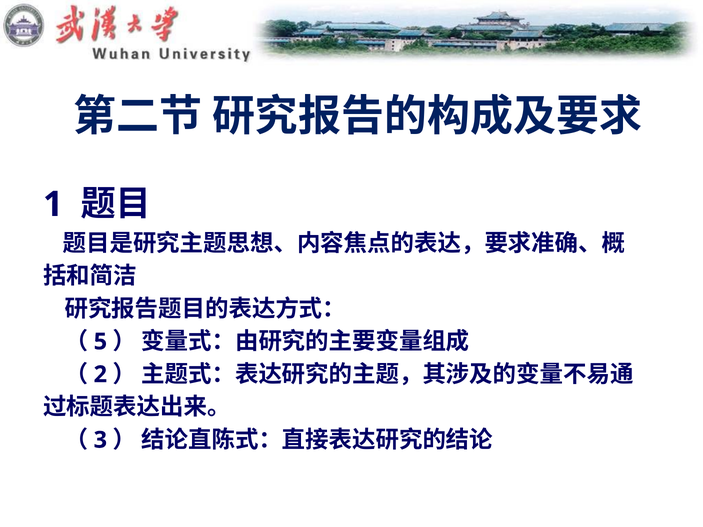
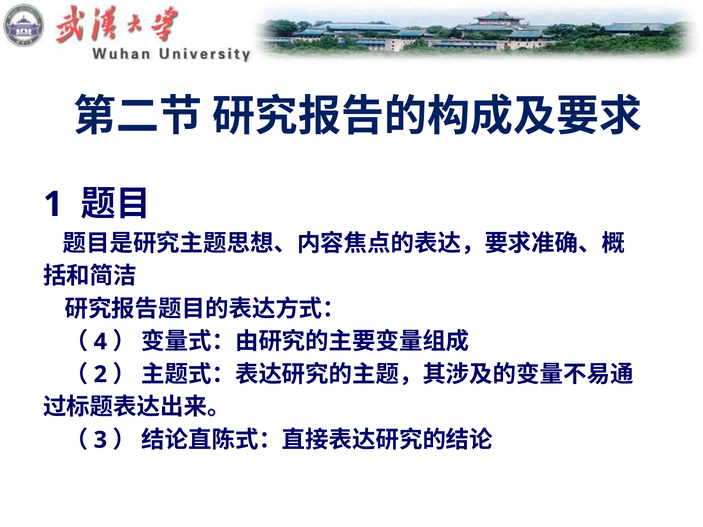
5: 5 -> 4
